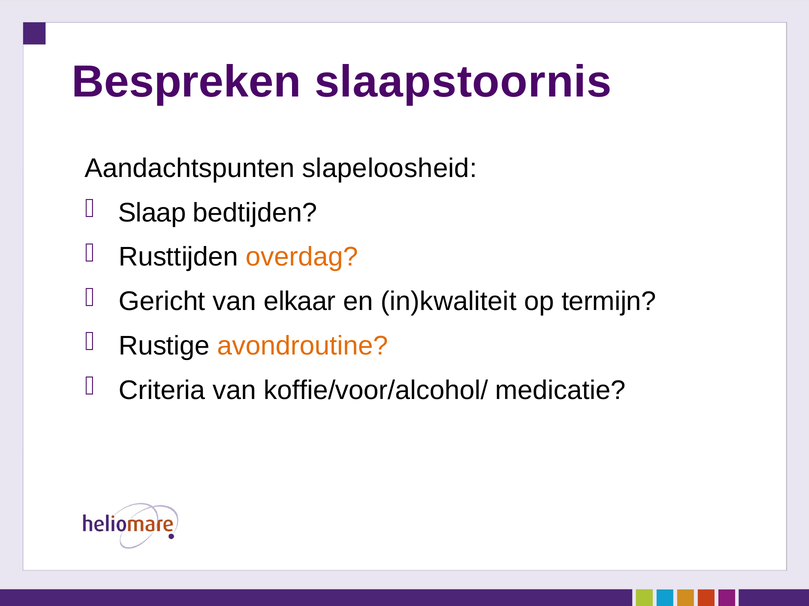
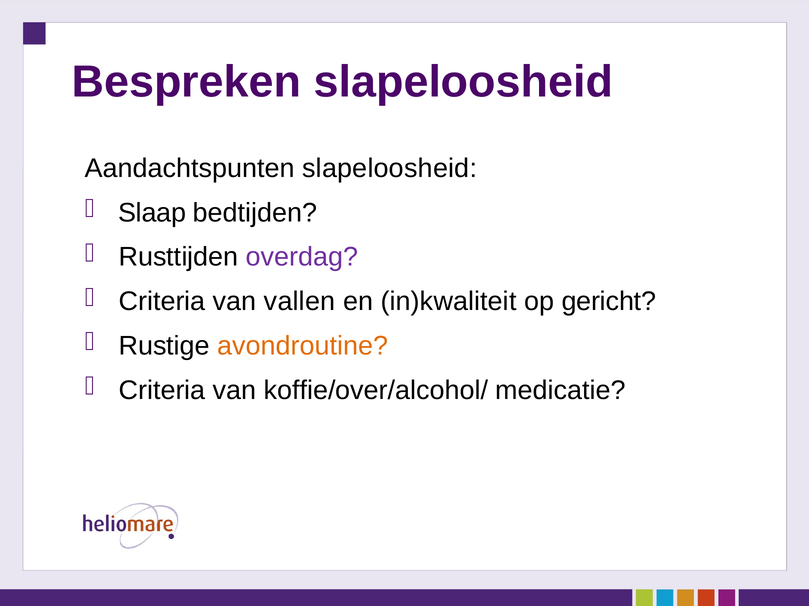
Bespreken slaapstoornis: slaapstoornis -> slapeloosheid
overdag colour: orange -> purple
Gericht at (162, 302): Gericht -> Criteria
elkaar: elkaar -> vallen
termijn: termijn -> gericht
koffie/voor/alcohol/: koffie/voor/alcohol/ -> koffie/over/alcohol/
